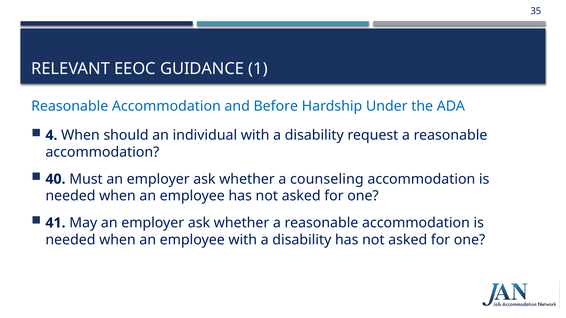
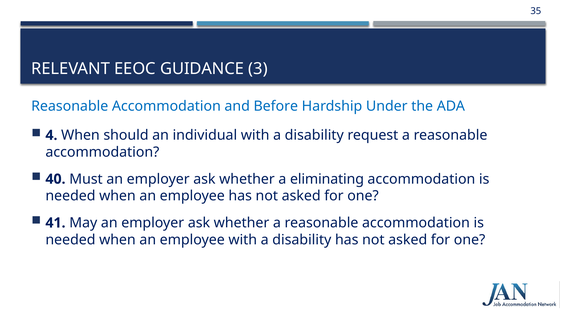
1: 1 -> 3
counseling: counseling -> eliminating
